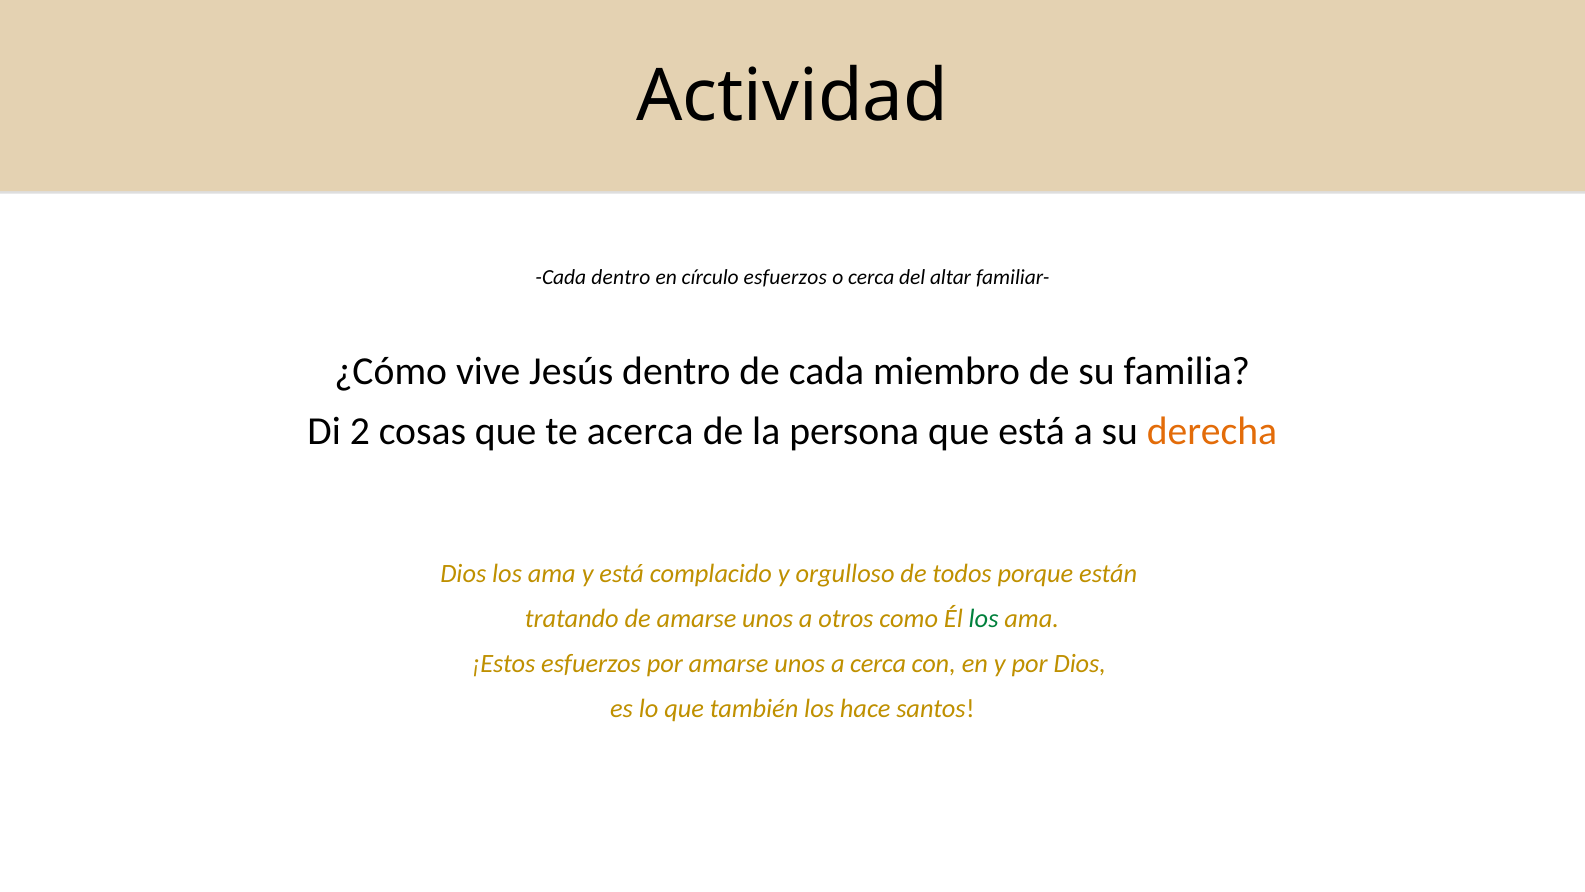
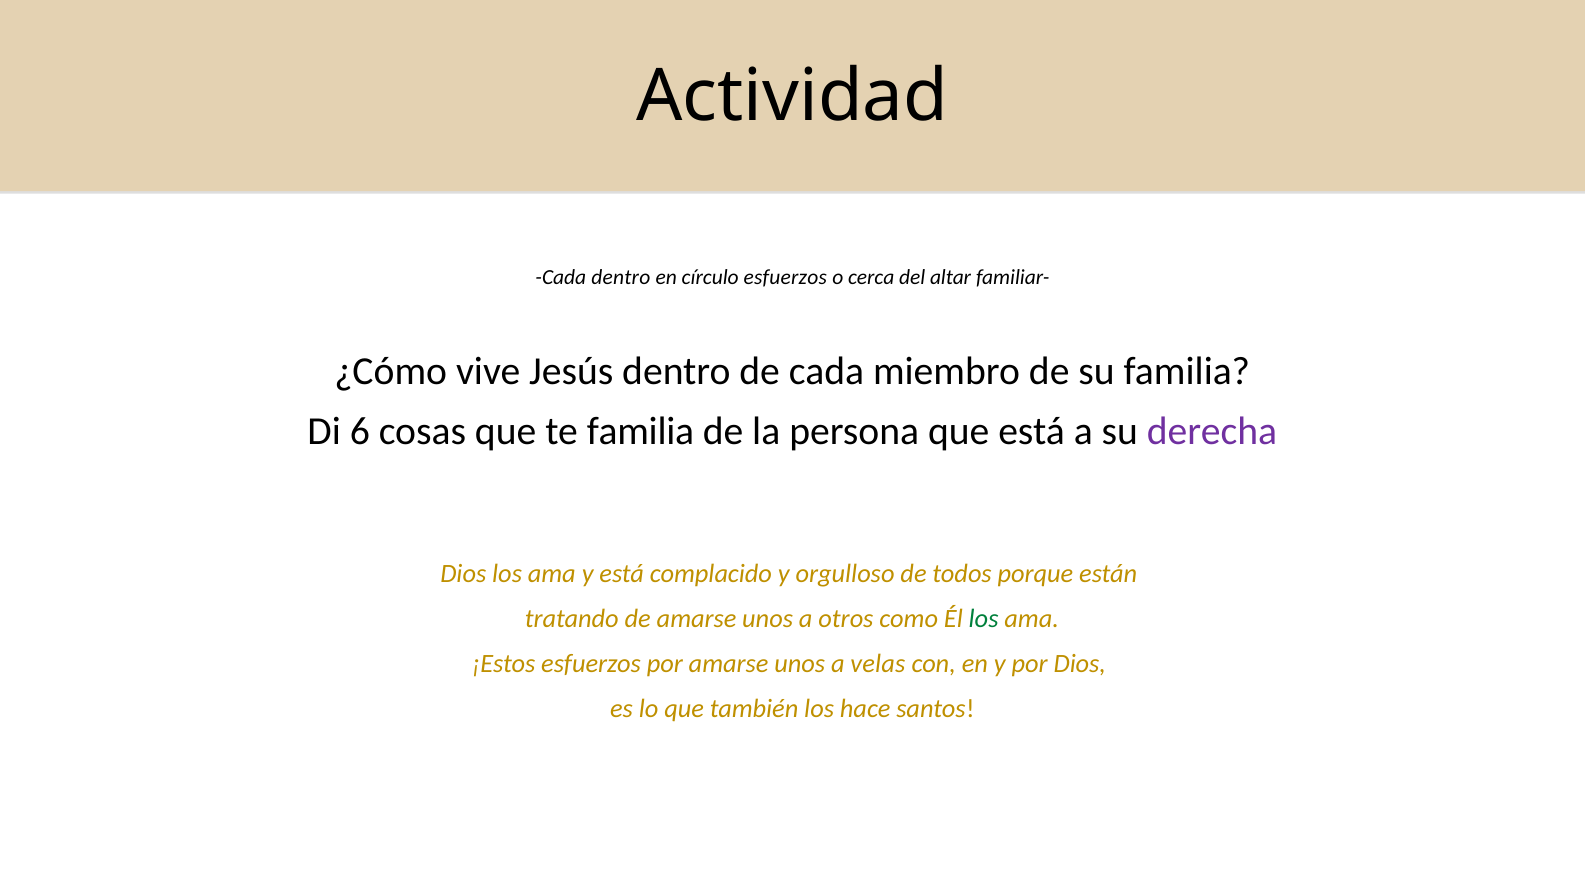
2: 2 -> 6
te acerca: acerca -> familia
derecha colour: orange -> purple
a cerca: cerca -> velas
